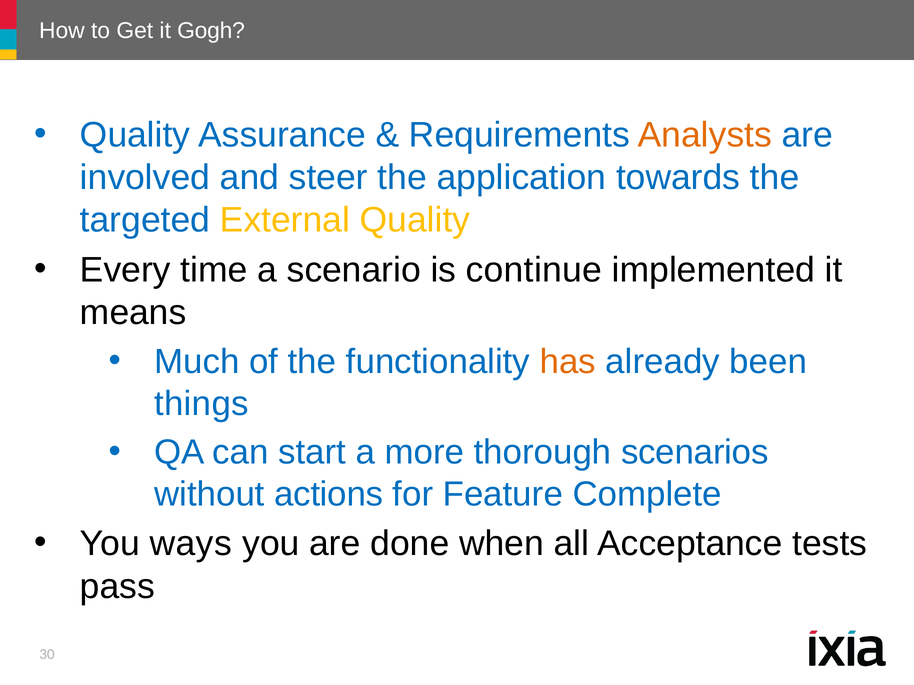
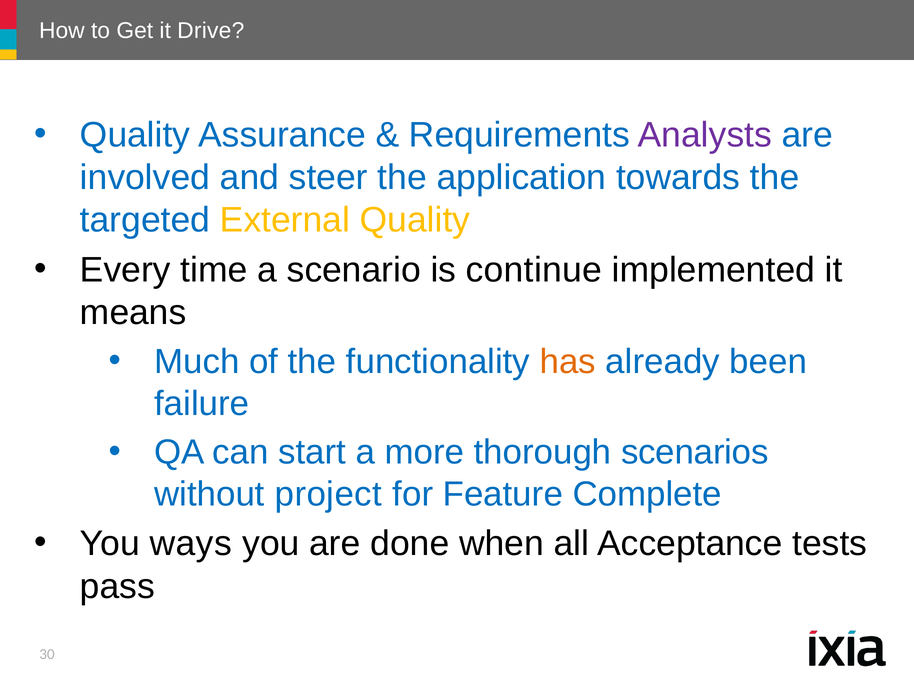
Gogh: Gogh -> Drive
Analysts colour: orange -> purple
things: things -> failure
actions: actions -> project
